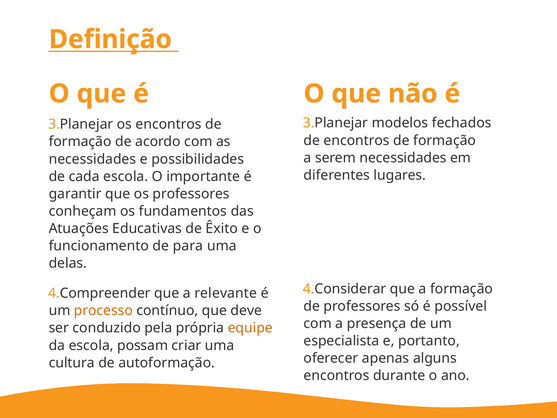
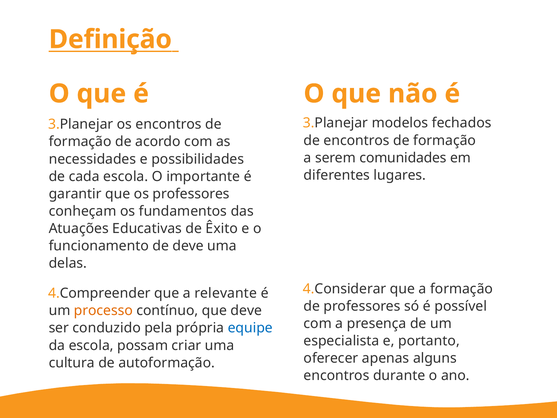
serem necessidades: necessidades -> comunidades
de para: para -> deve
equipe colour: orange -> blue
